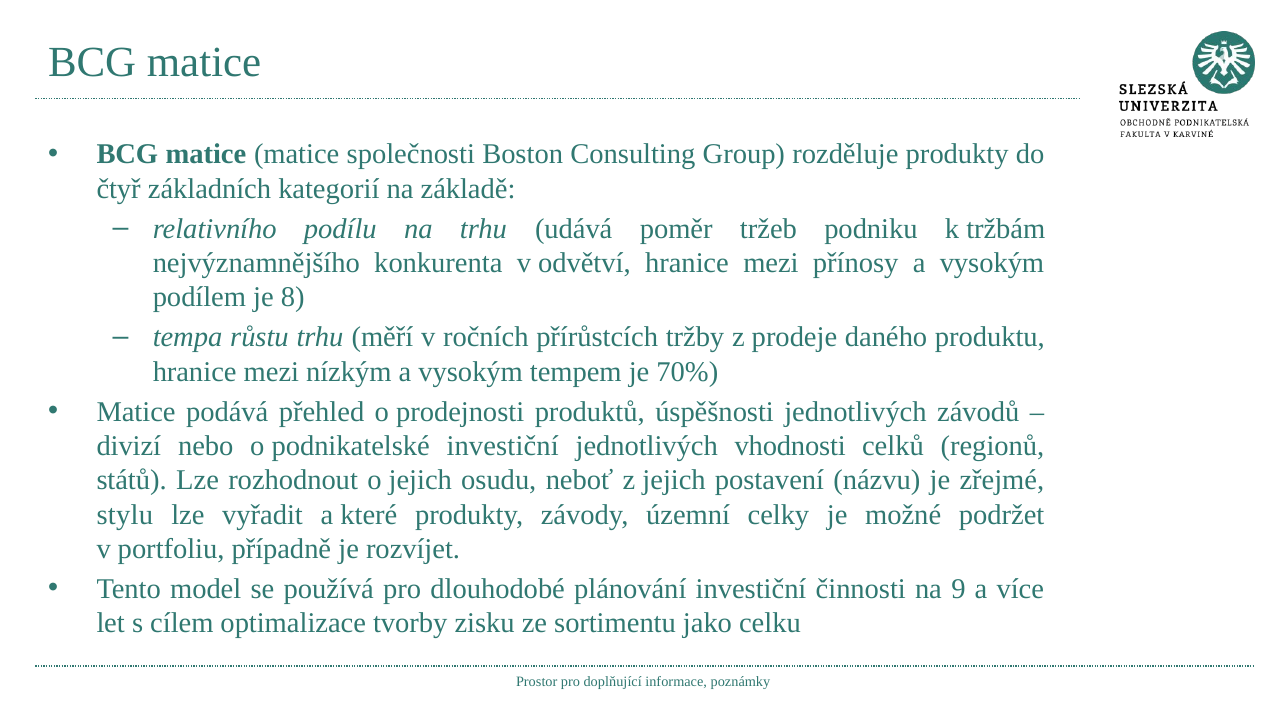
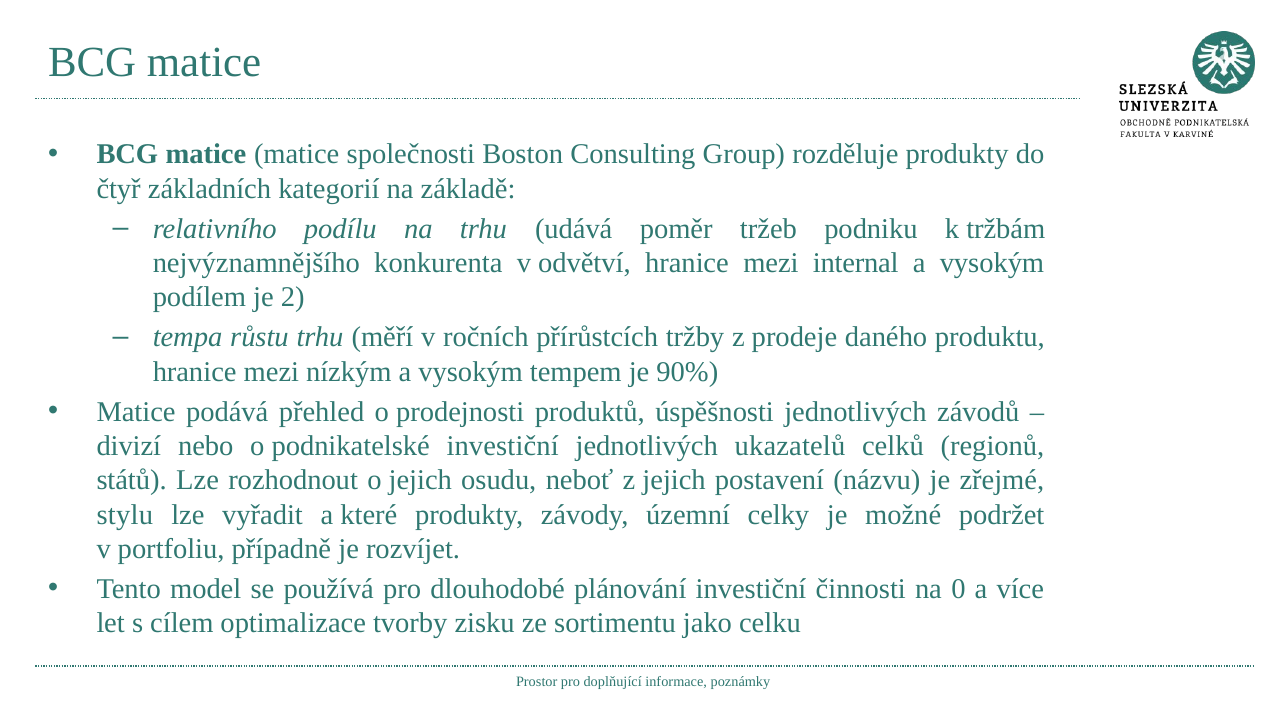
přínosy: přínosy -> internal
8: 8 -> 2
70%: 70% -> 90%
vhodnosti: vhodnosti -> ukazatelů
9: 9 -> 0
